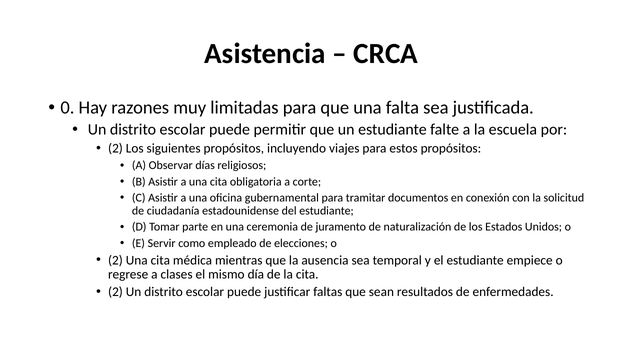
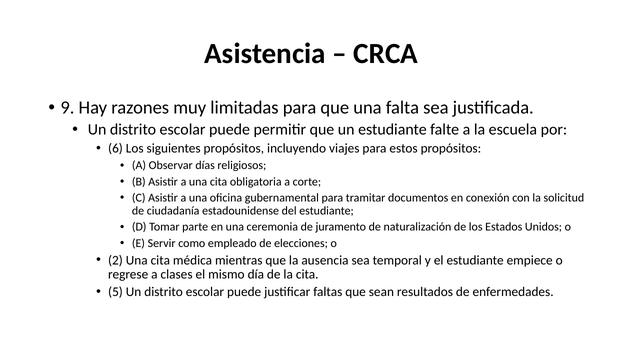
0: 0 -> 9
2 at (115, 149): 2 -> 6
2 at (115, 292): 2 -> 5
